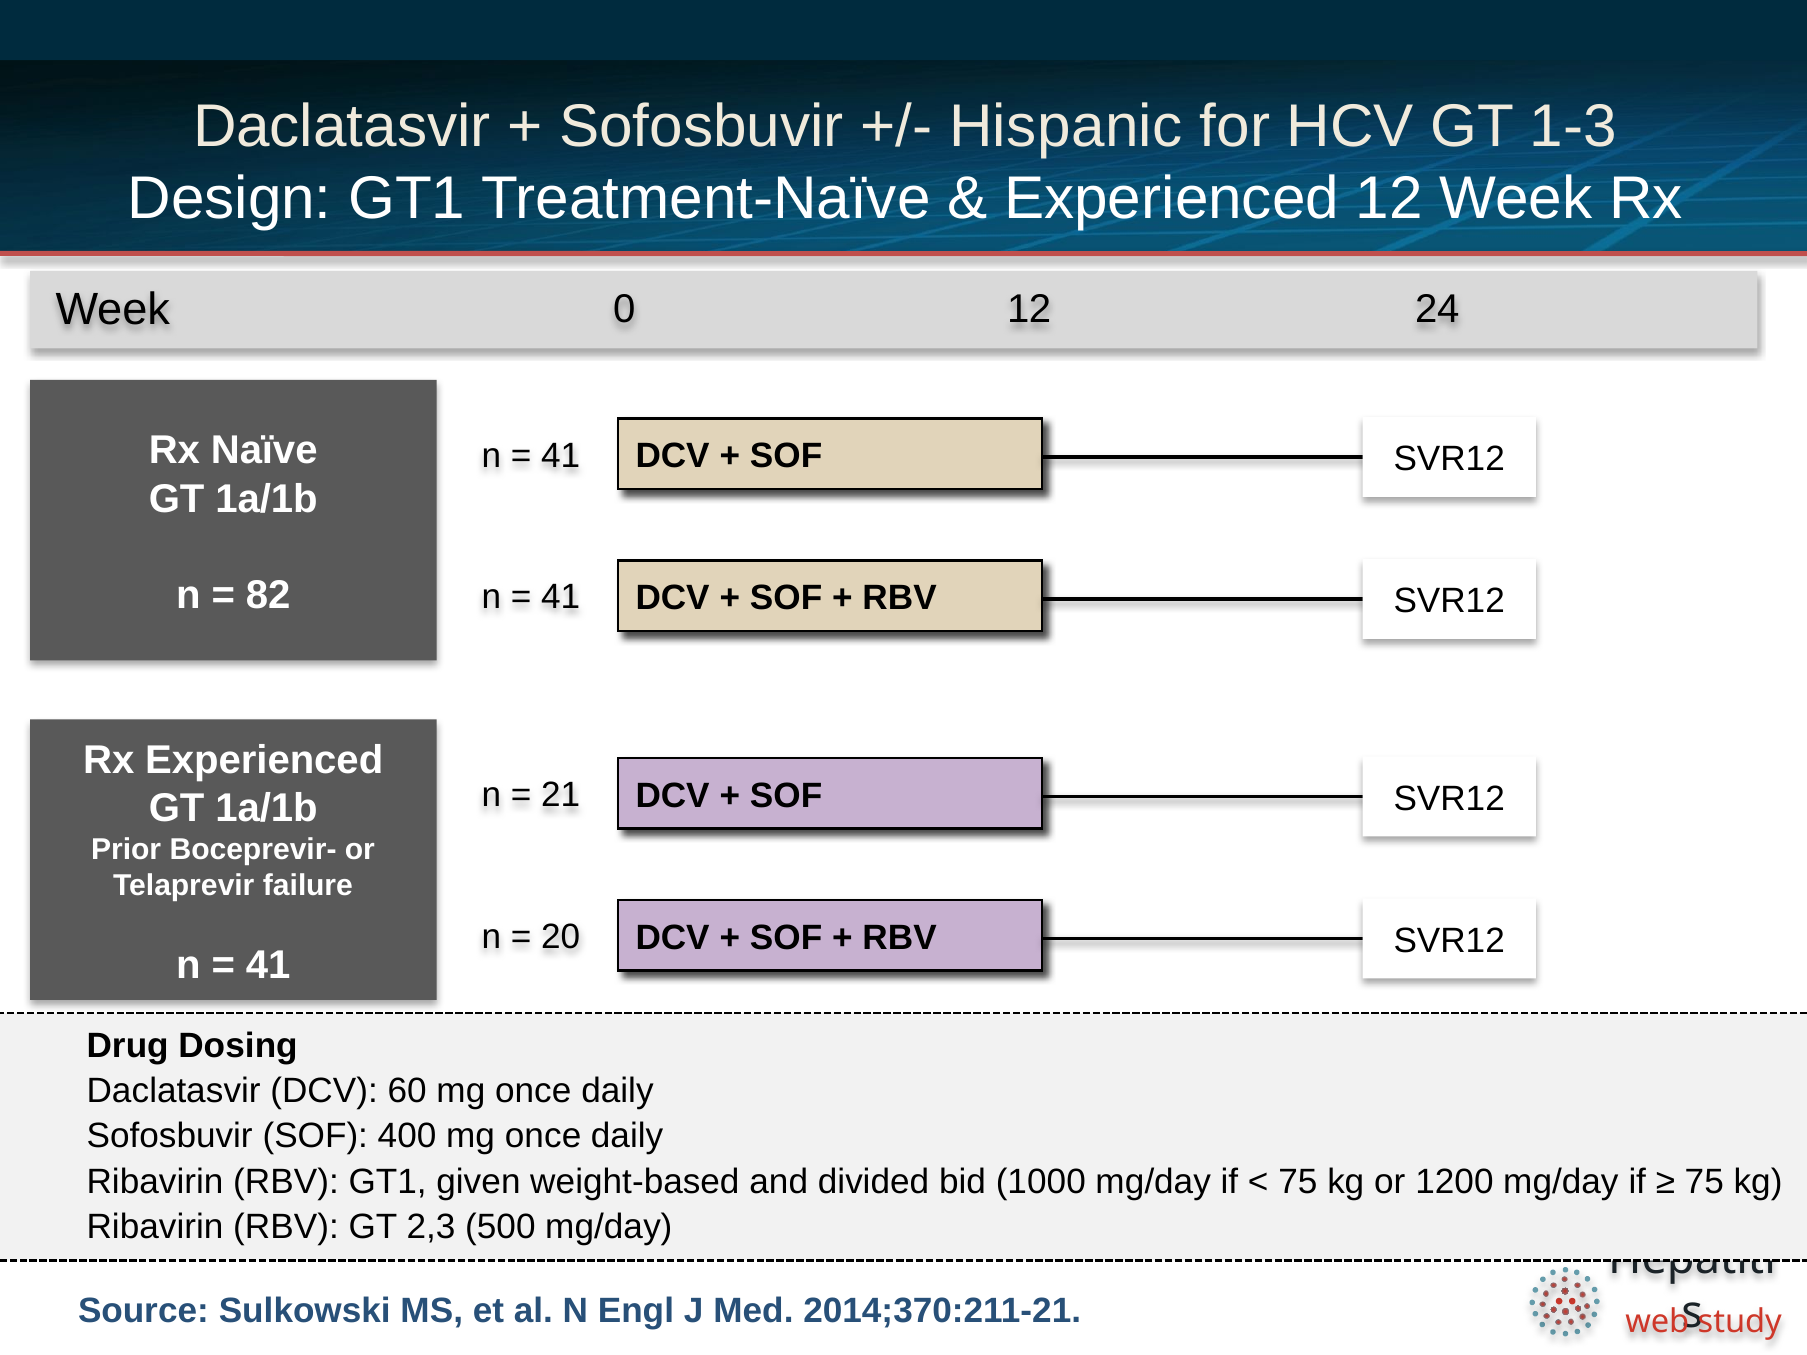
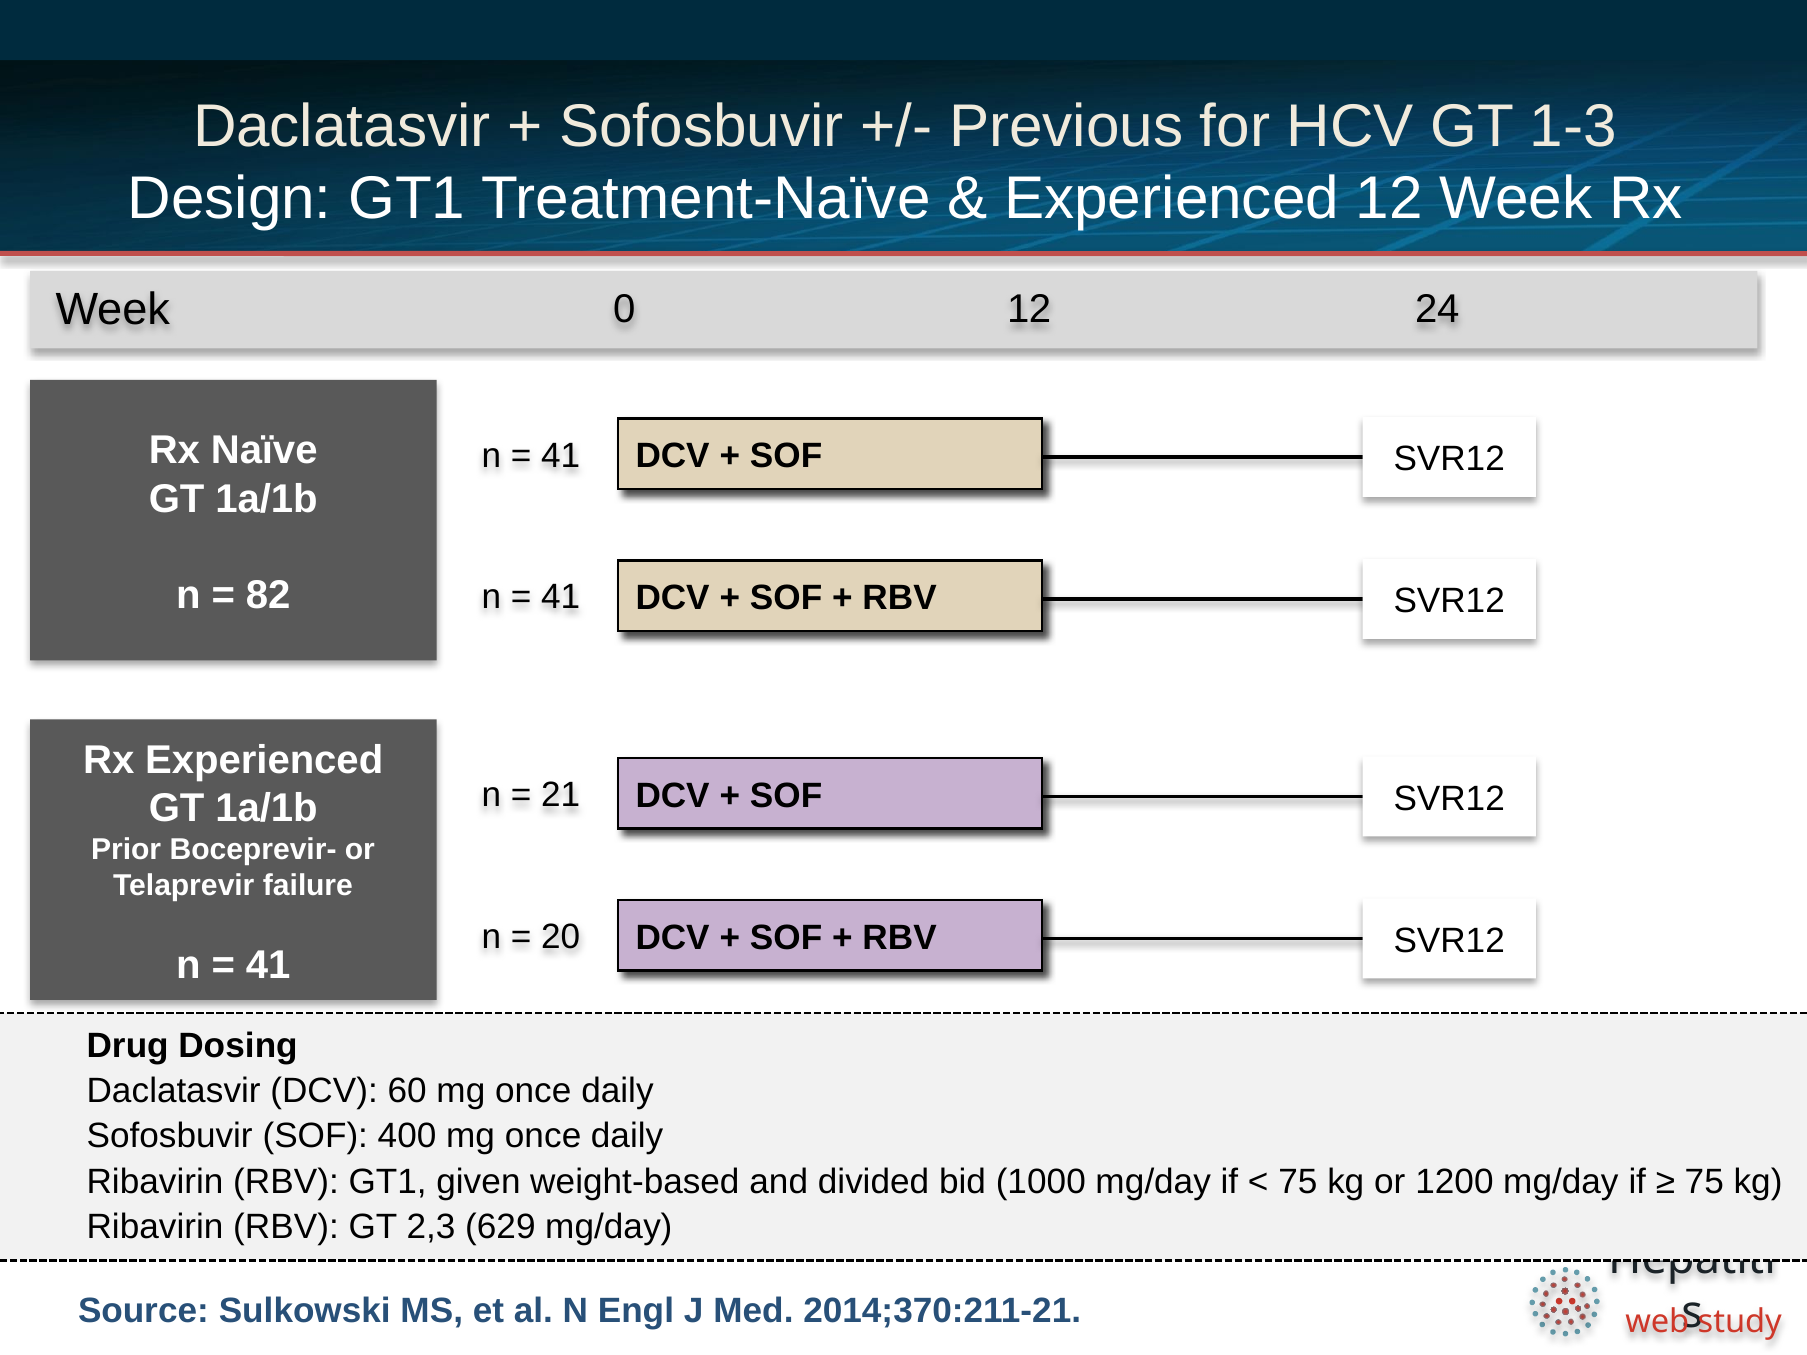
Hispanic: Hispanic -> Previous
500: 500 -> 629
